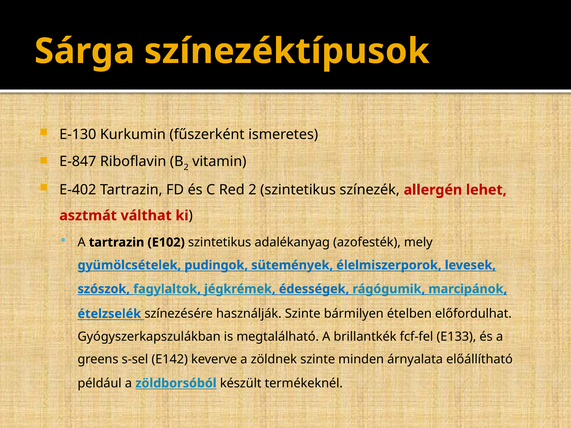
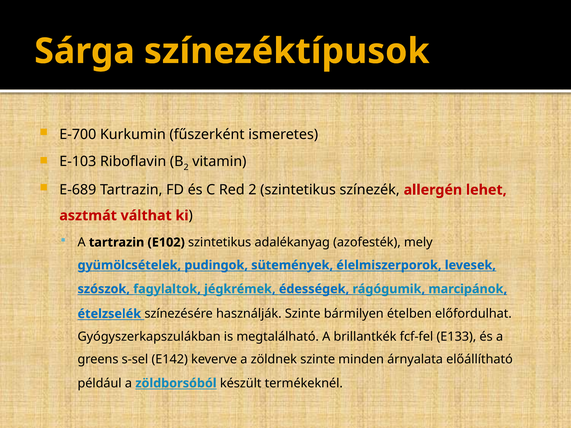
E-130: E-130 -> E-700
E-847: E-847 -> E-103
E-402: E-402 -> E-689
